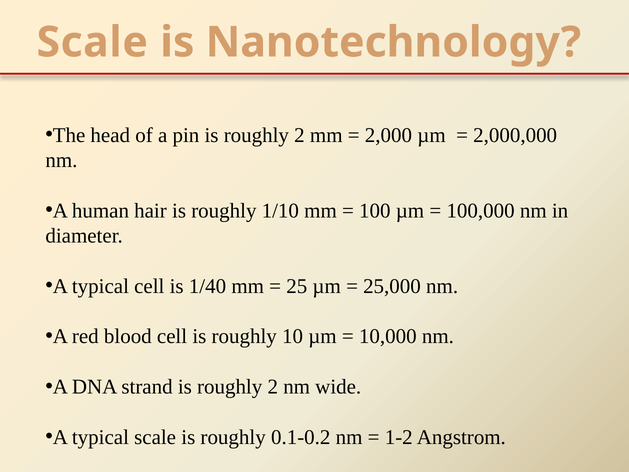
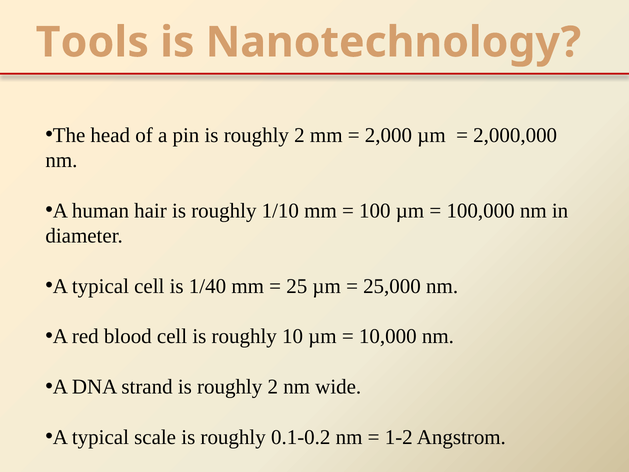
Scale at (92, 42): Scale -> Tools
